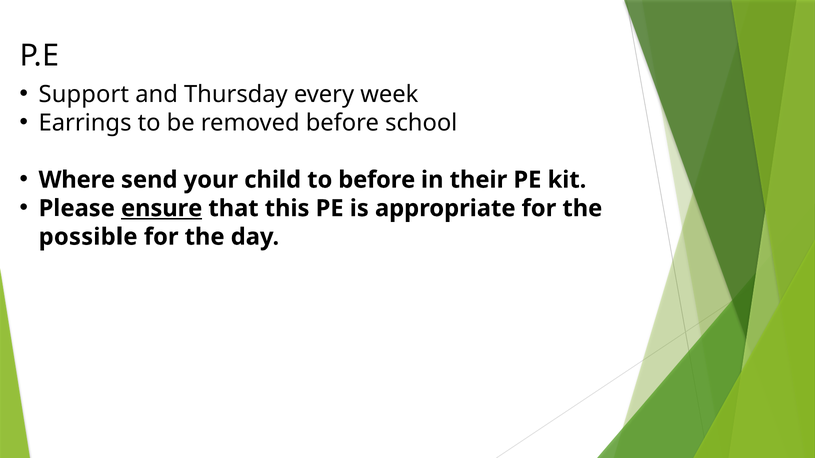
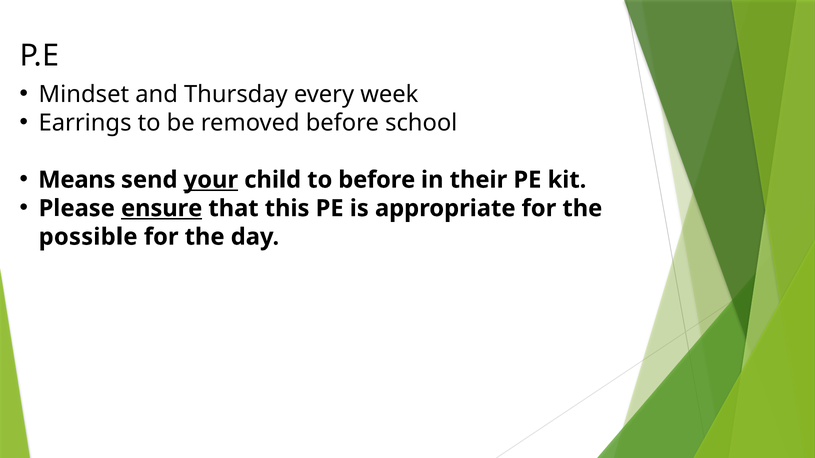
Support: Support -> Mindset
Where: Where -> Means
your underline: none -> present
